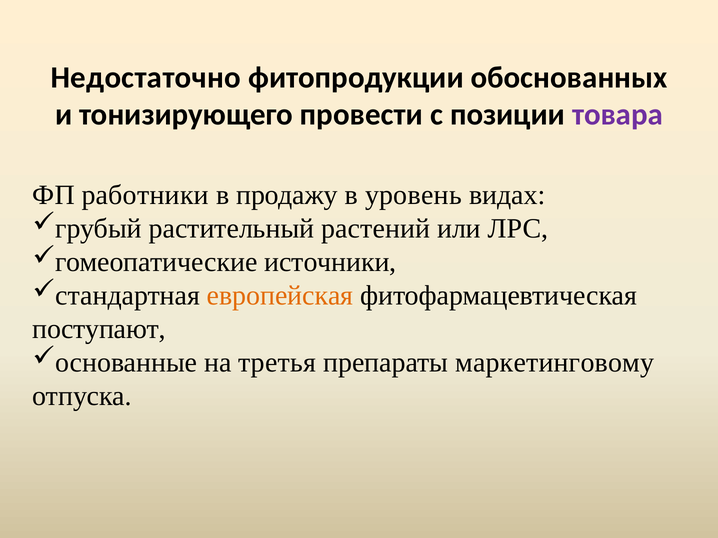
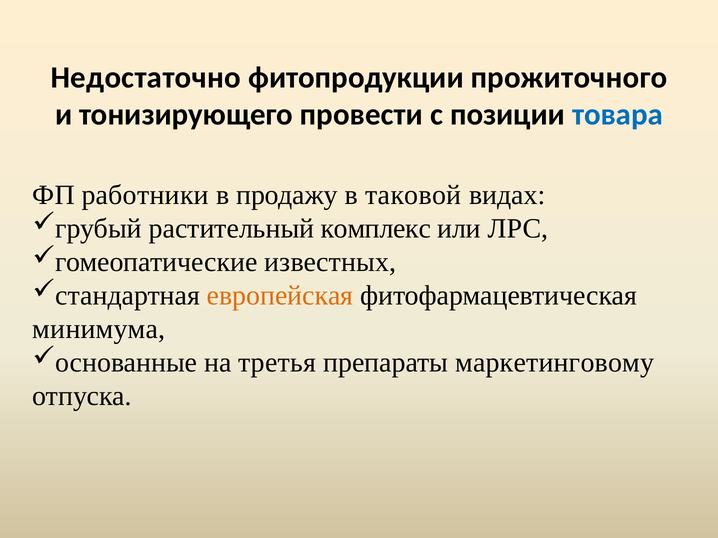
обоснованных: обоснованных -> прожиточного
товара colour: purple -> blue
уровень: уровень -> таковой
растений: растений -> комплекс
источники: источники -> известных
поступают: поступают -> минимума
